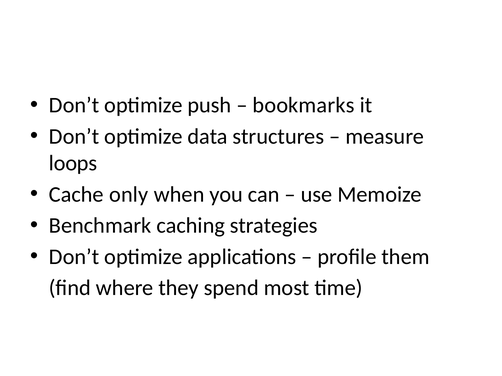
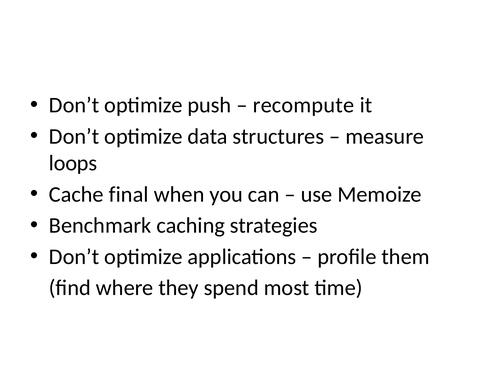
bookmarks: bookmarks -> recompute
only: only -> final
